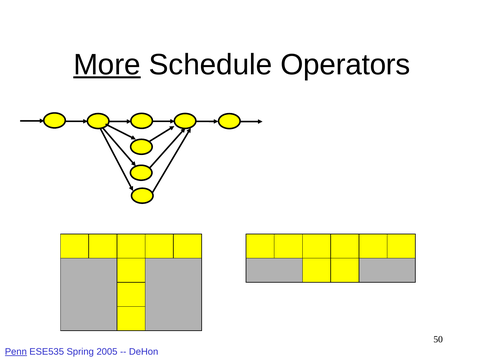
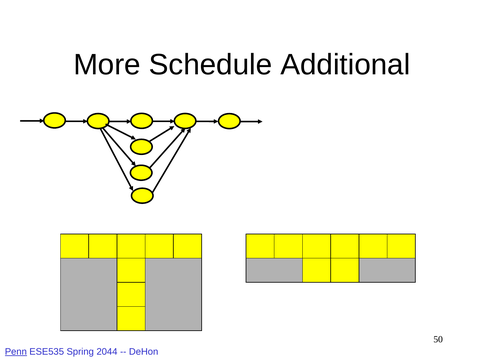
More underline: present -> none
Operators: Operators -> Additional
2005: 2005 -> 2044
